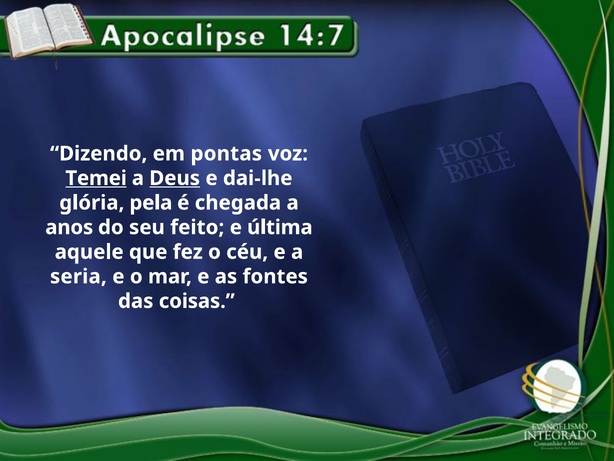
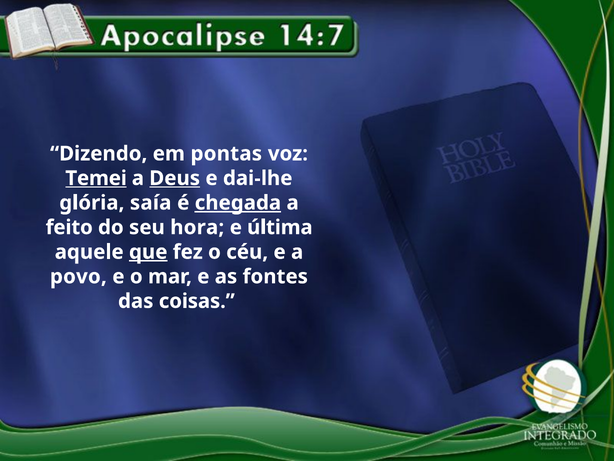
pela: pela -> saía
chegada underline: none -> present
anos: anos -> feito
feito: feito -> hora
que underline: none -> present
seria: seria -> povo
